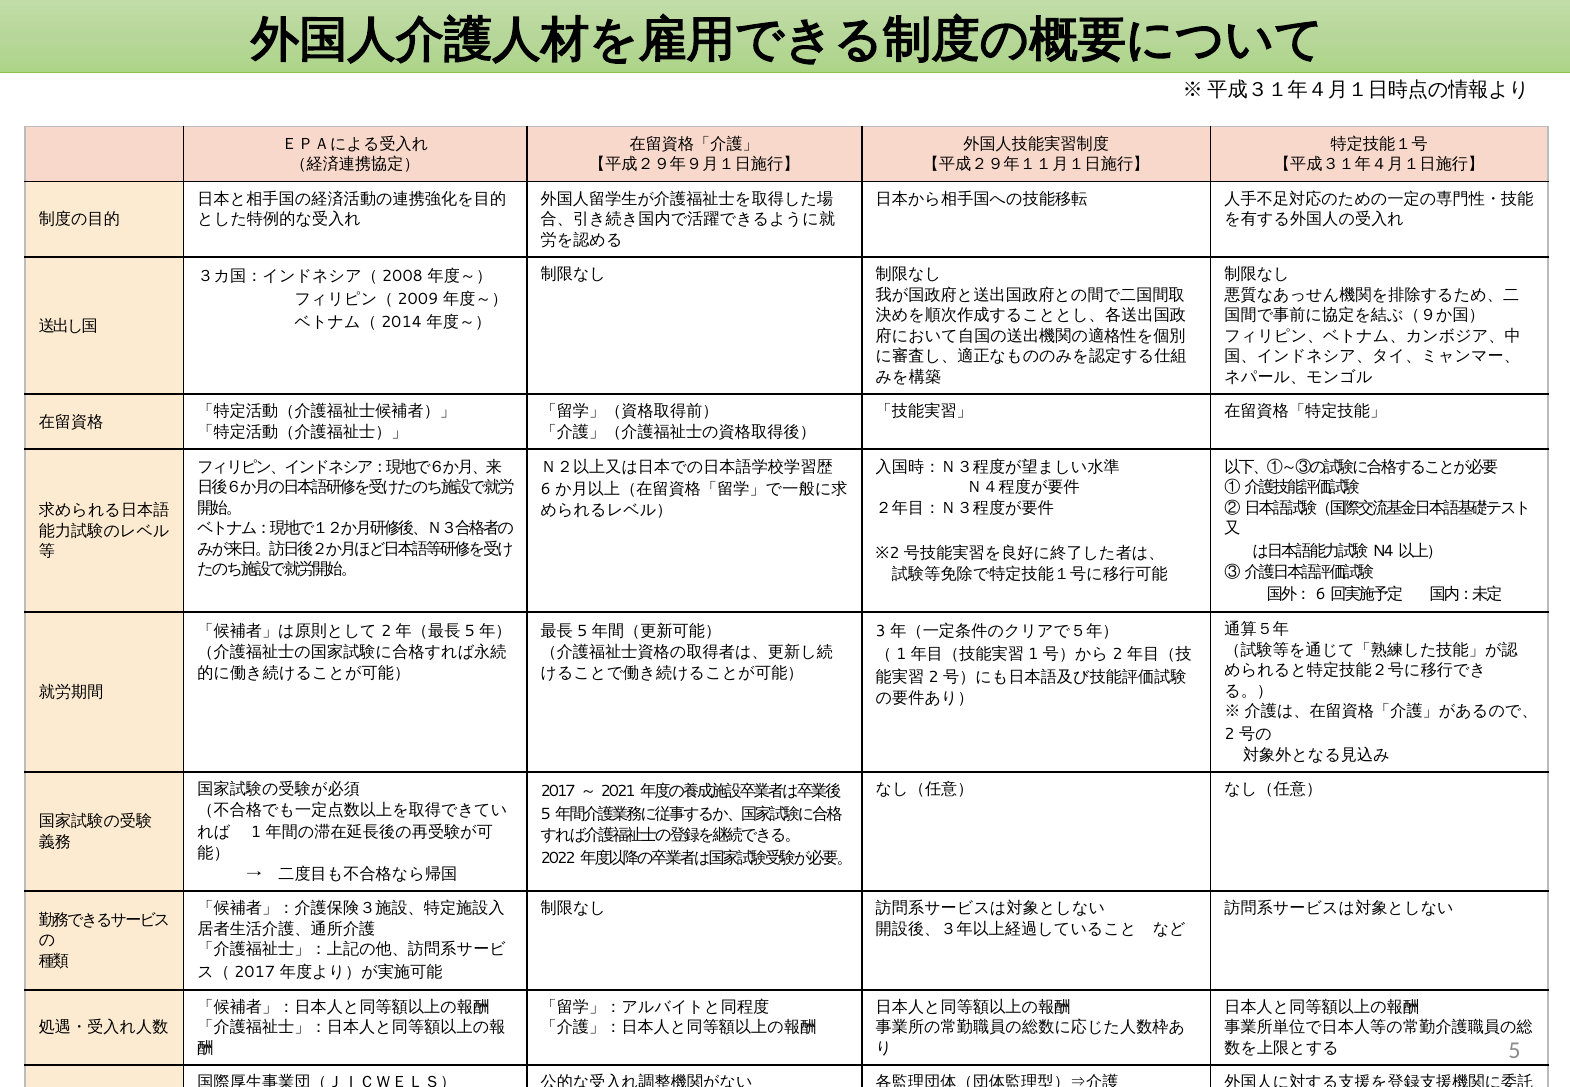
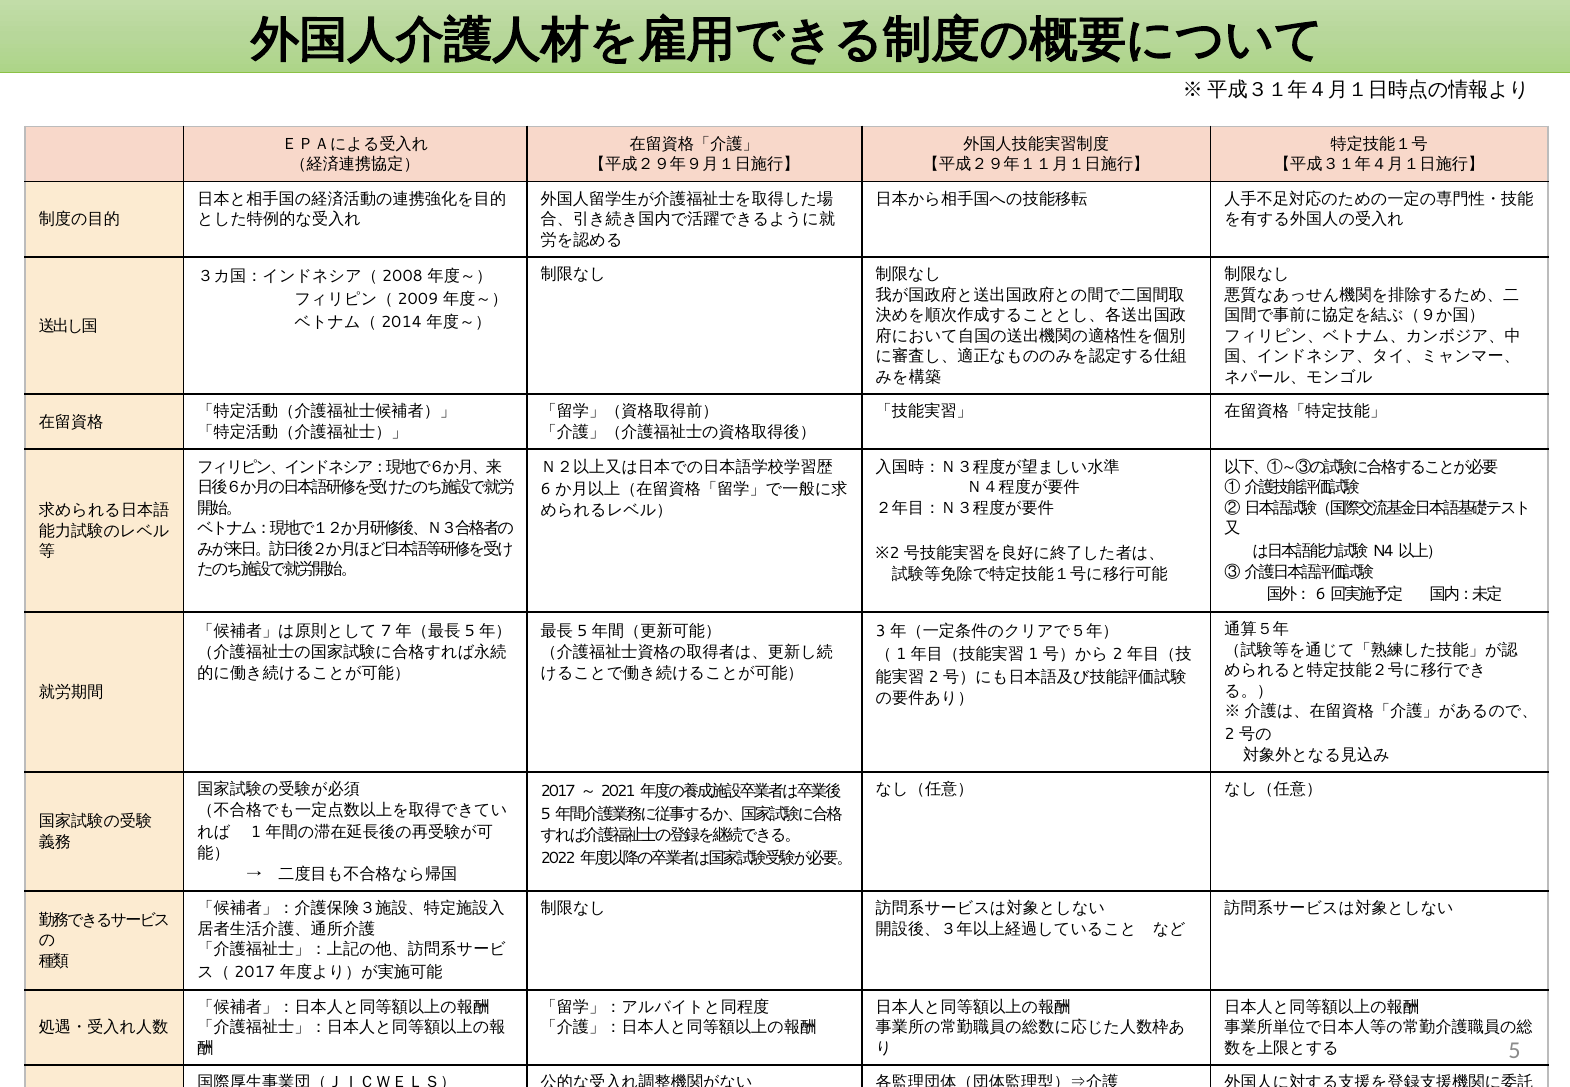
2 at (386, 631): 2 -> 7
